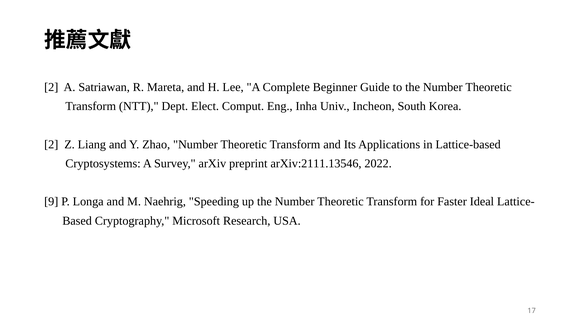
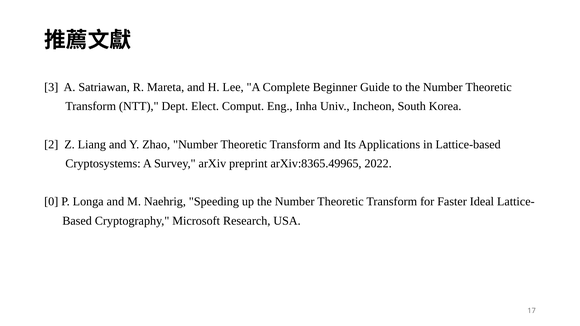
2 at (51, 87): 2 -> 3
arXiv:2111.13546: arXiv:2111.13546 -> arXiv:8365.49965
9: 9 -> 0
